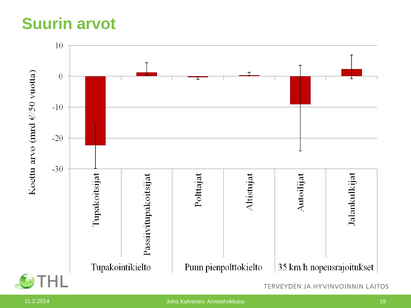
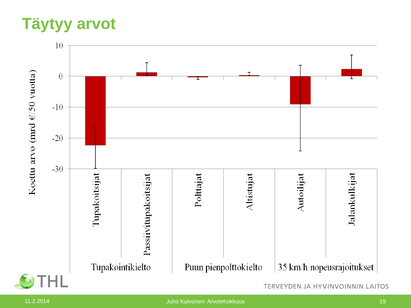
Suurin: Suurin -> Täytyy
